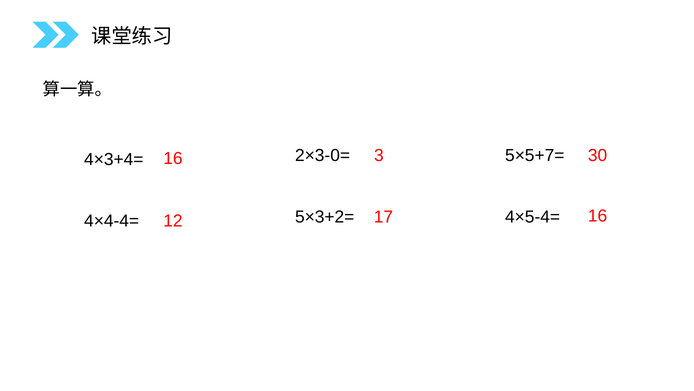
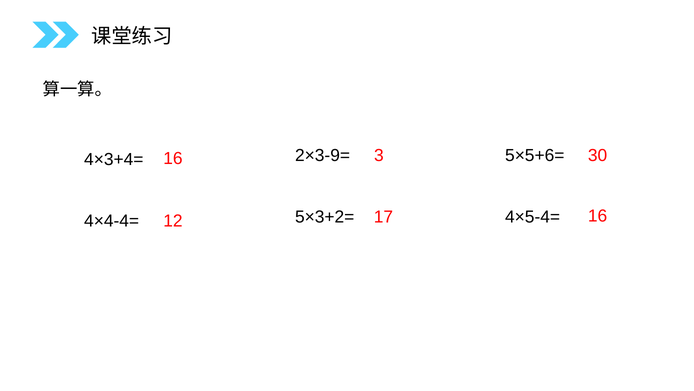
2×3-0=: 2×3-0= -> 2×3-9=
5×5+7=: 5×5+7= -> 5×5+6=
